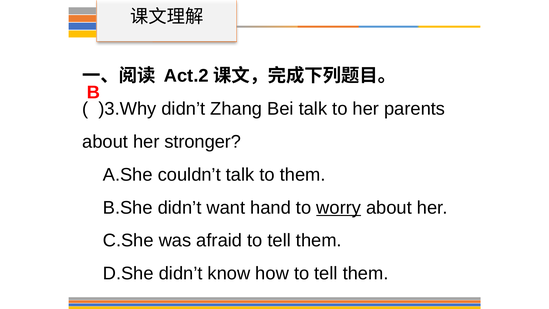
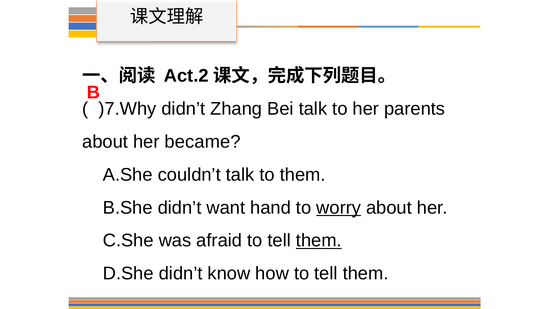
)3.Why: )3.Why -> )7.Why
stronger: stronger -> became
them at (319, 240) underline: none -> present
